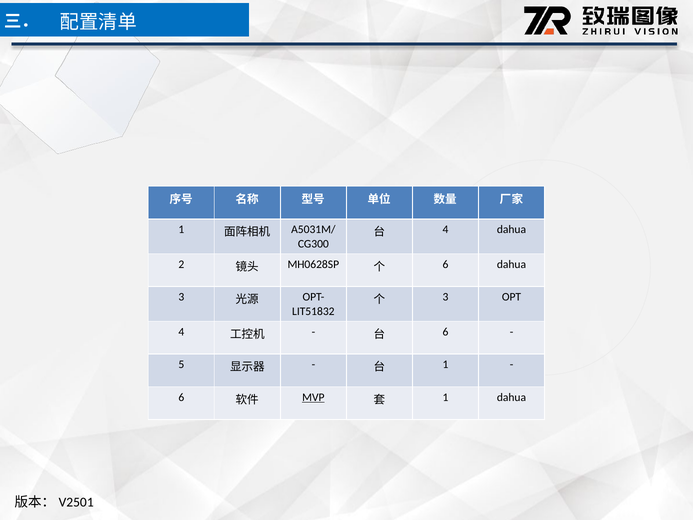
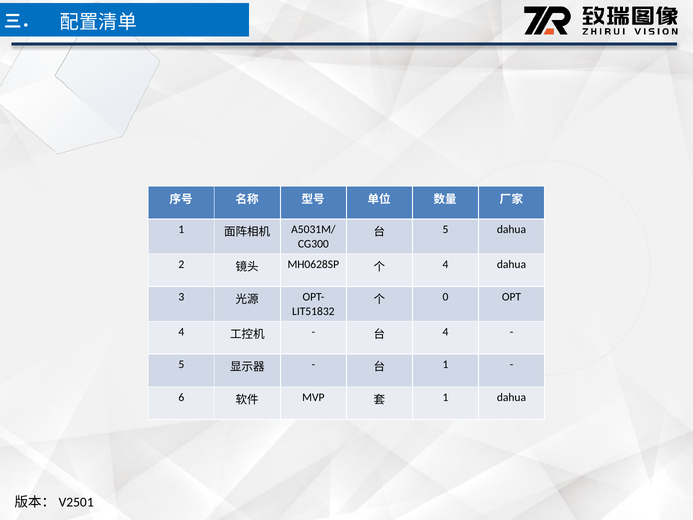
4 at (446, 230): 4 -> 5
6 at (446, 264): 6 -> 4
3 at (446, 297): 3 -> 0
6 at (446, 332): 6 -> 4
MVP underline: present -> none
